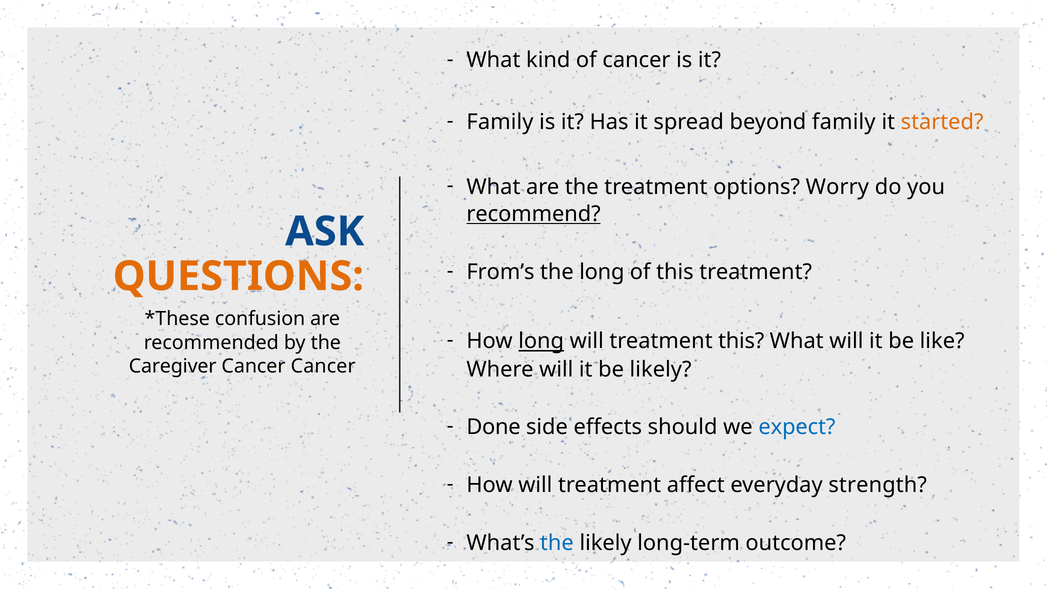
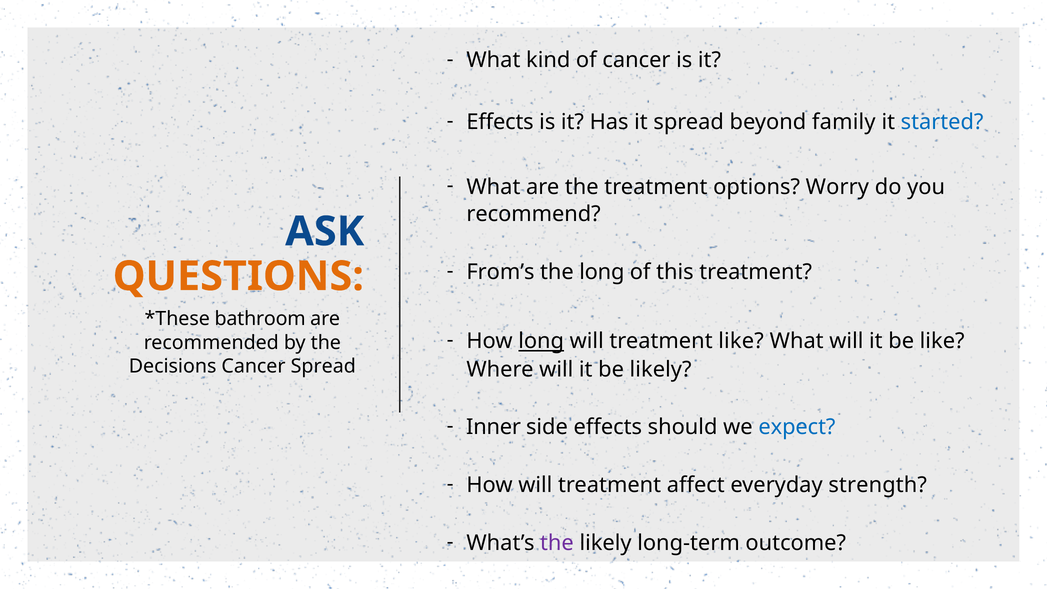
Family at (500, 122): Family -> Effects
started colour: orange -> blue
recommend underline: present -> none
confusion: confusion -> bathroom
treatment this: this -> like
Caregiver: Caregiver -> Decisions
Cancer Cancer: Cancer -> Spread
Done: Done -> Inner
the at (557, 543) colour: blue -> purple
